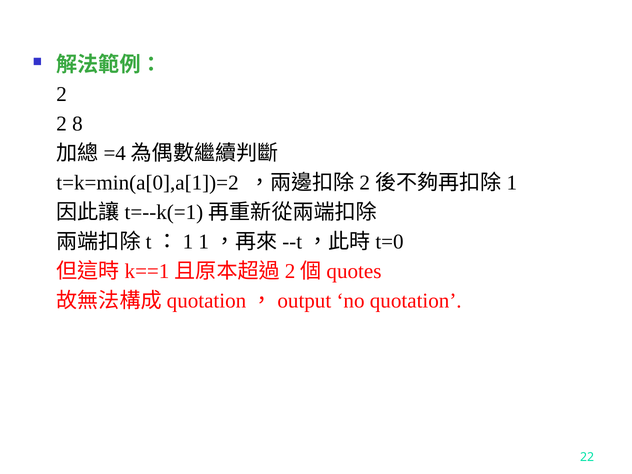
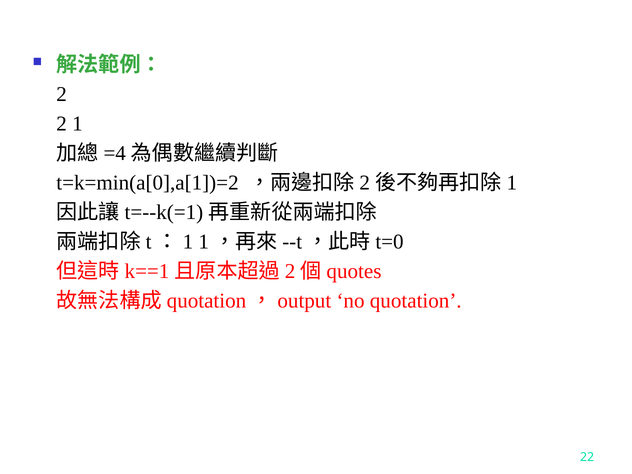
8: 8 -> 1
